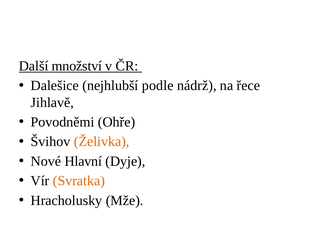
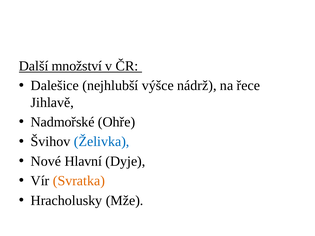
podle: podle -> výšce
Povodněmi: Povodněmi -> Nadmořské
Želivka colour: orange -> blue
